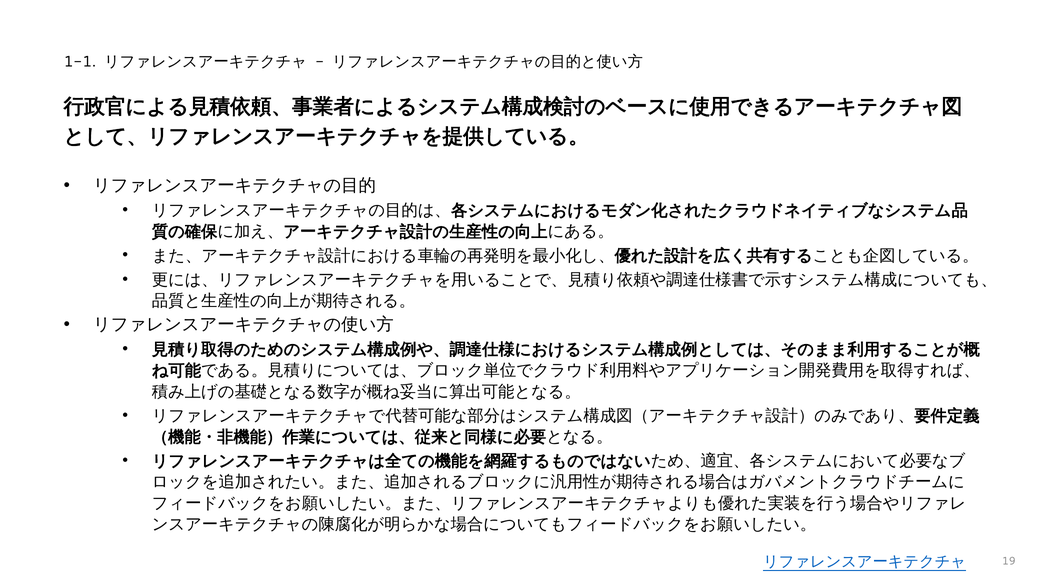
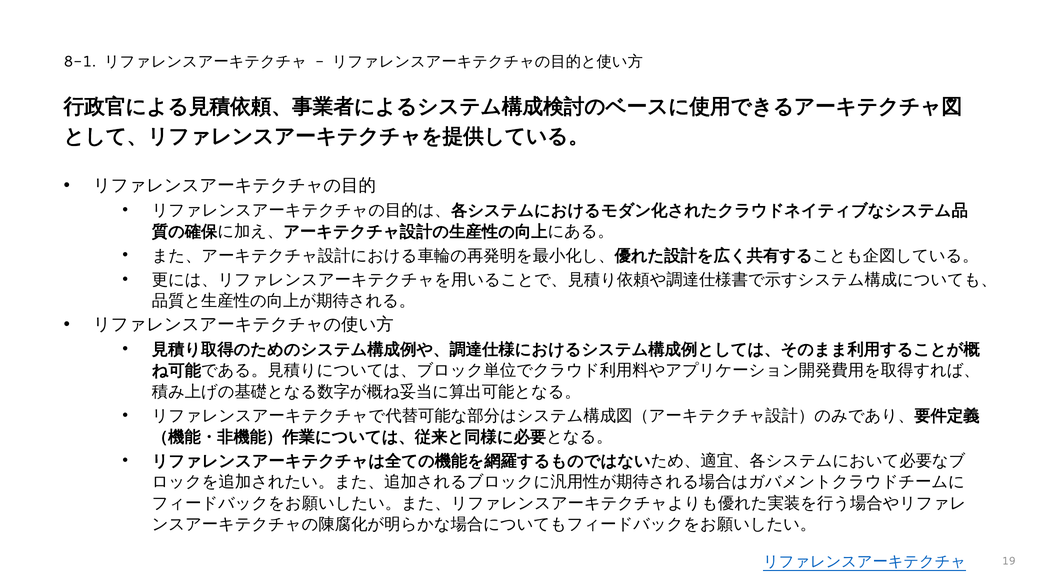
1-1: 1-1 -> 8-1
